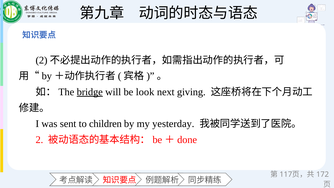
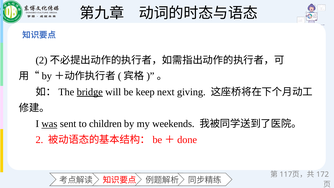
look: look -> keep
was underline: none -> present
yesterday: yesterday -> weekends
